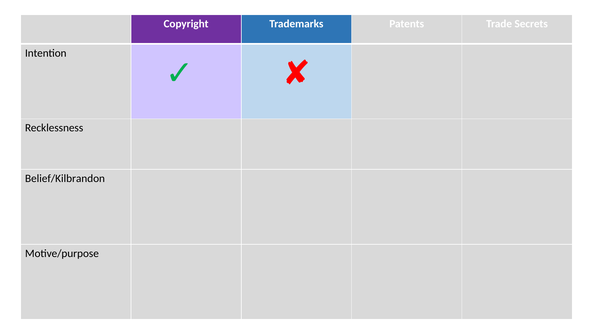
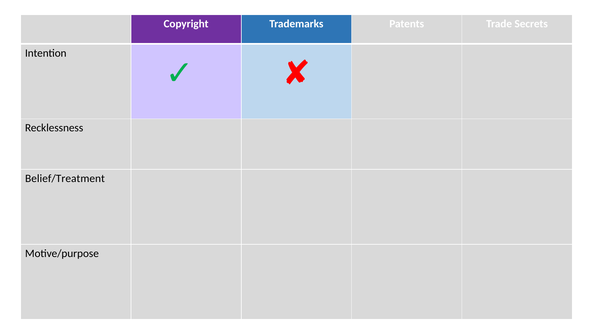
Belief/Kilbrandon: Belief/Kilbrandon -> Belief/Treatment
